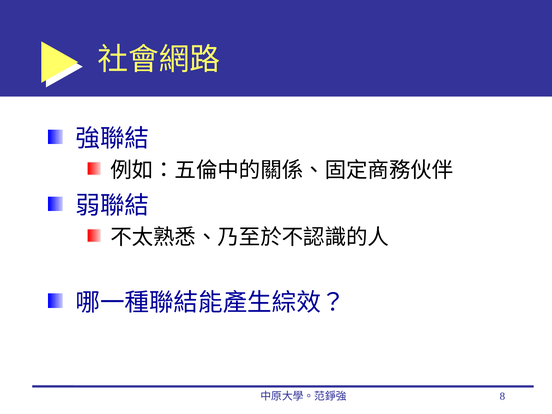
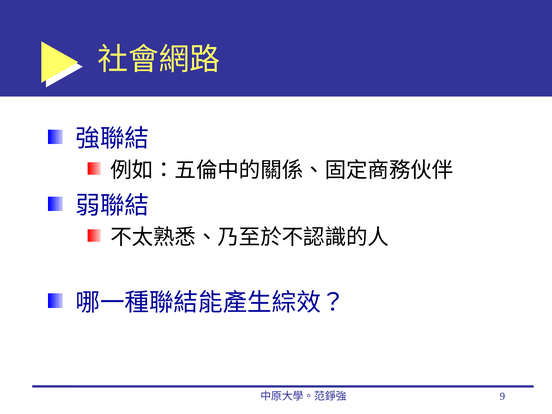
8: 8 -> 9
